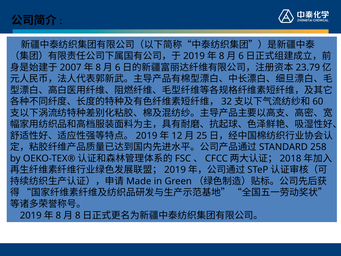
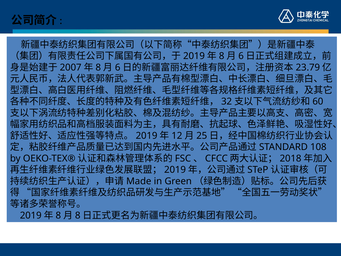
258: 258 -> 108
